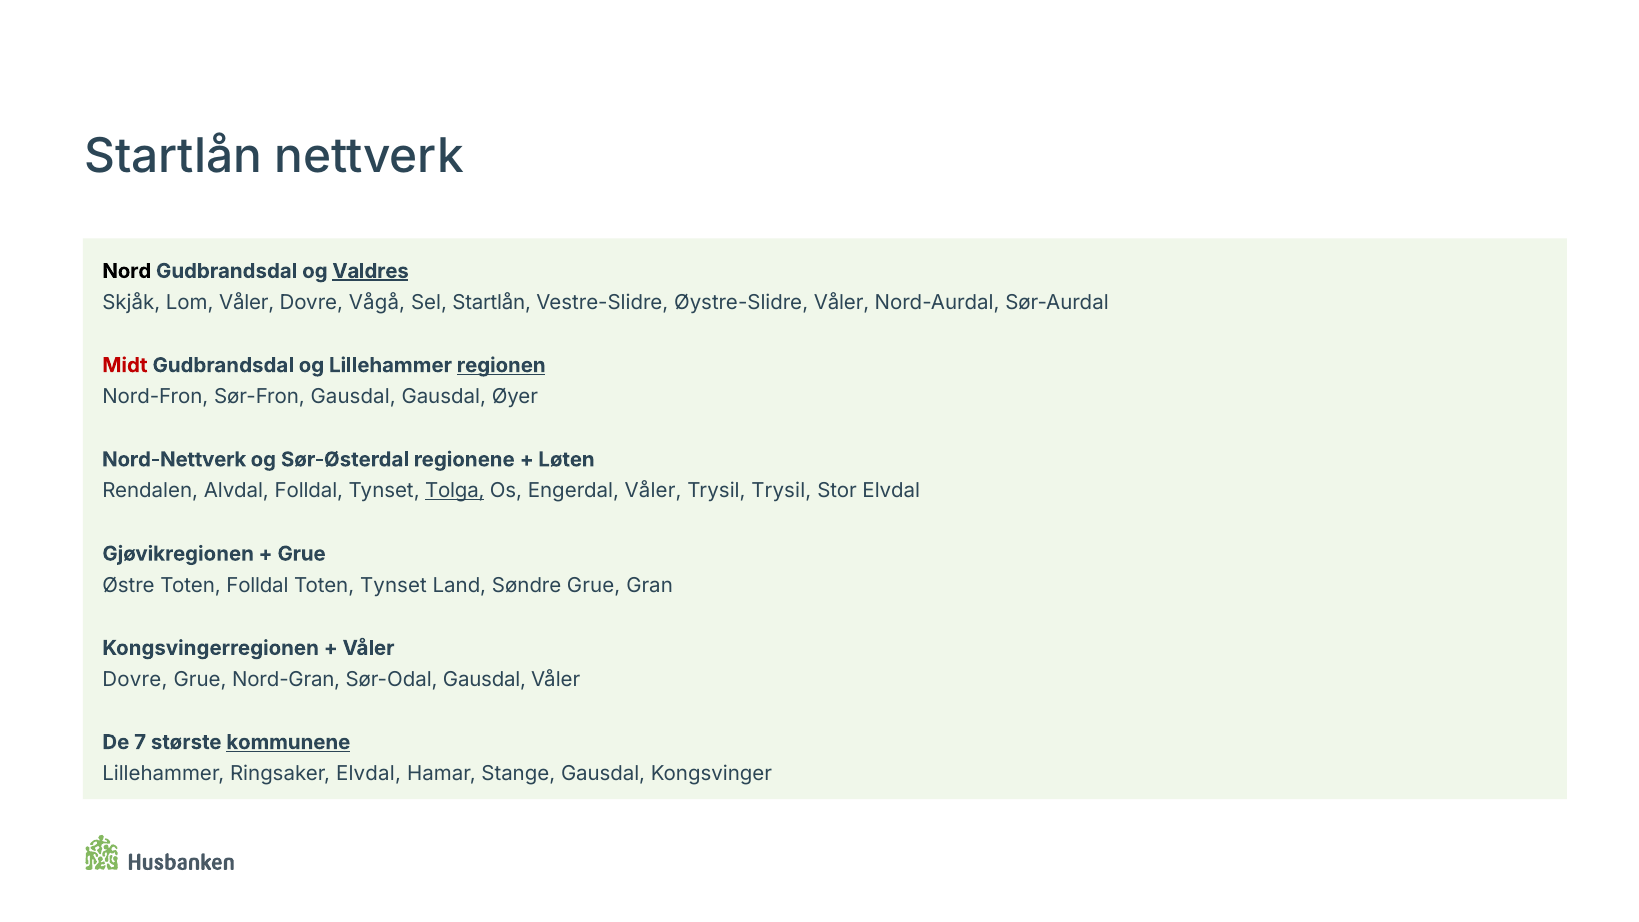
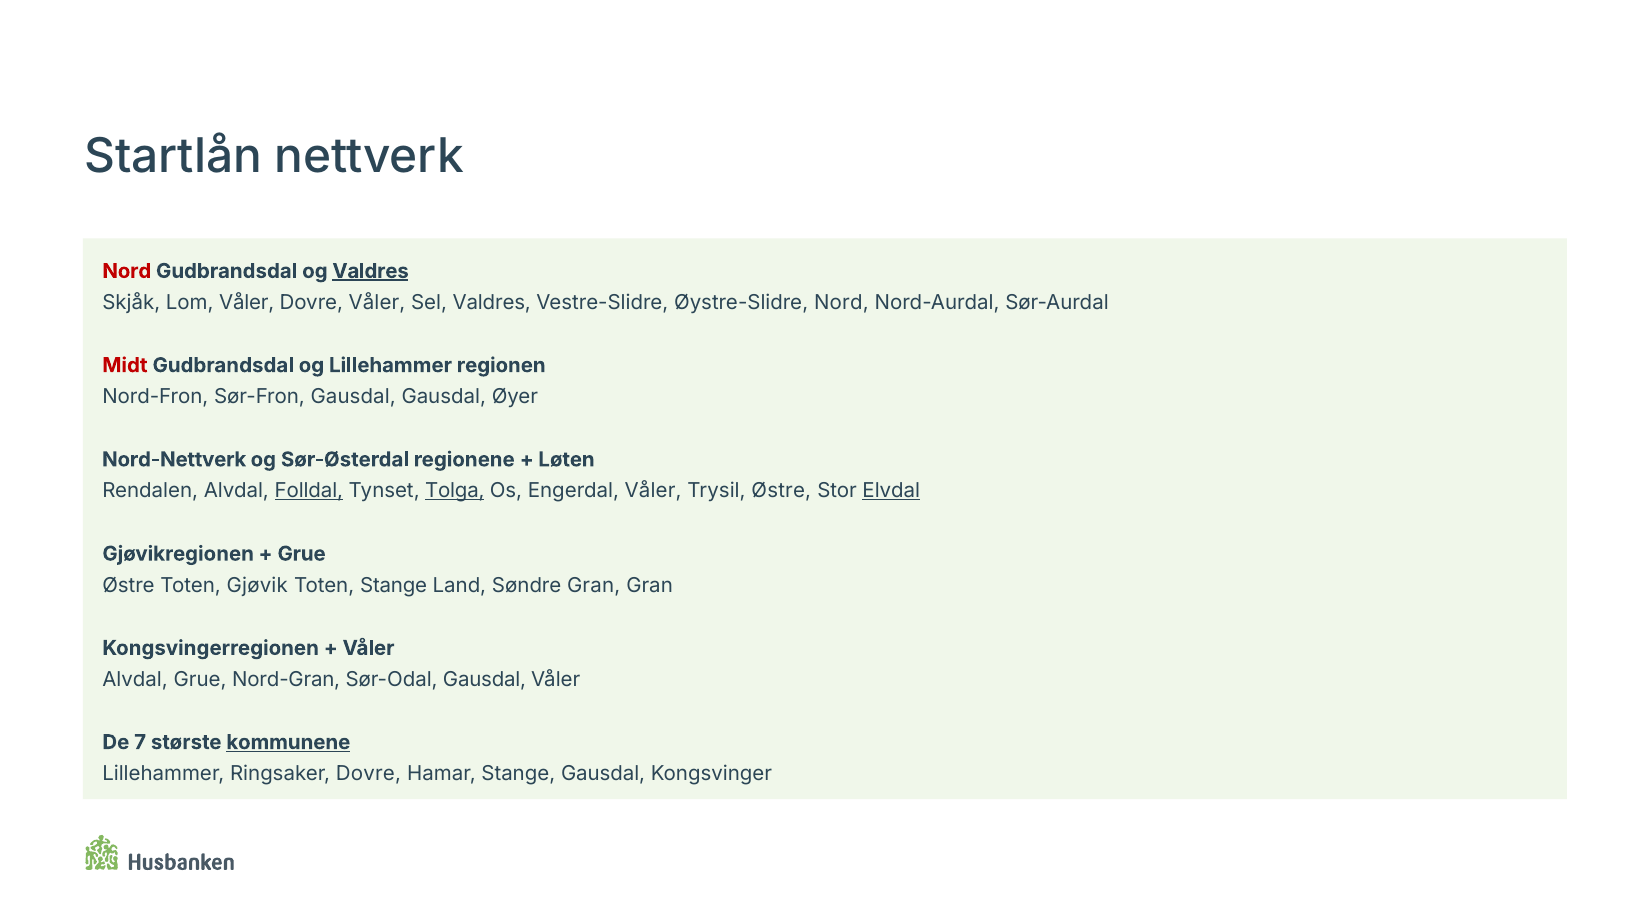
Nord at (127, 271) colour: black -> red
Dovre Vågå: Vågå -> Våler
Sel Startlån: Startlån -> Valdres
Øystre-Slidre Våler: Våler -> Nord
regionen underline: present -> none
Folldal at (309, 491) underline: none -> present
Trysil Trysil: Trysil -> Østre
Elvdal at (891, 491) underline: none -> present
Toten Folldal: Folldal -> Gjøvik
Toten Tynset: Tynset -> Stange
Søndre Grue: Grue -> Gran
Dovre at (135, 679): Dovre -> Alvdal
Ringsaker Elvdal: Elvdal -> Dovre
